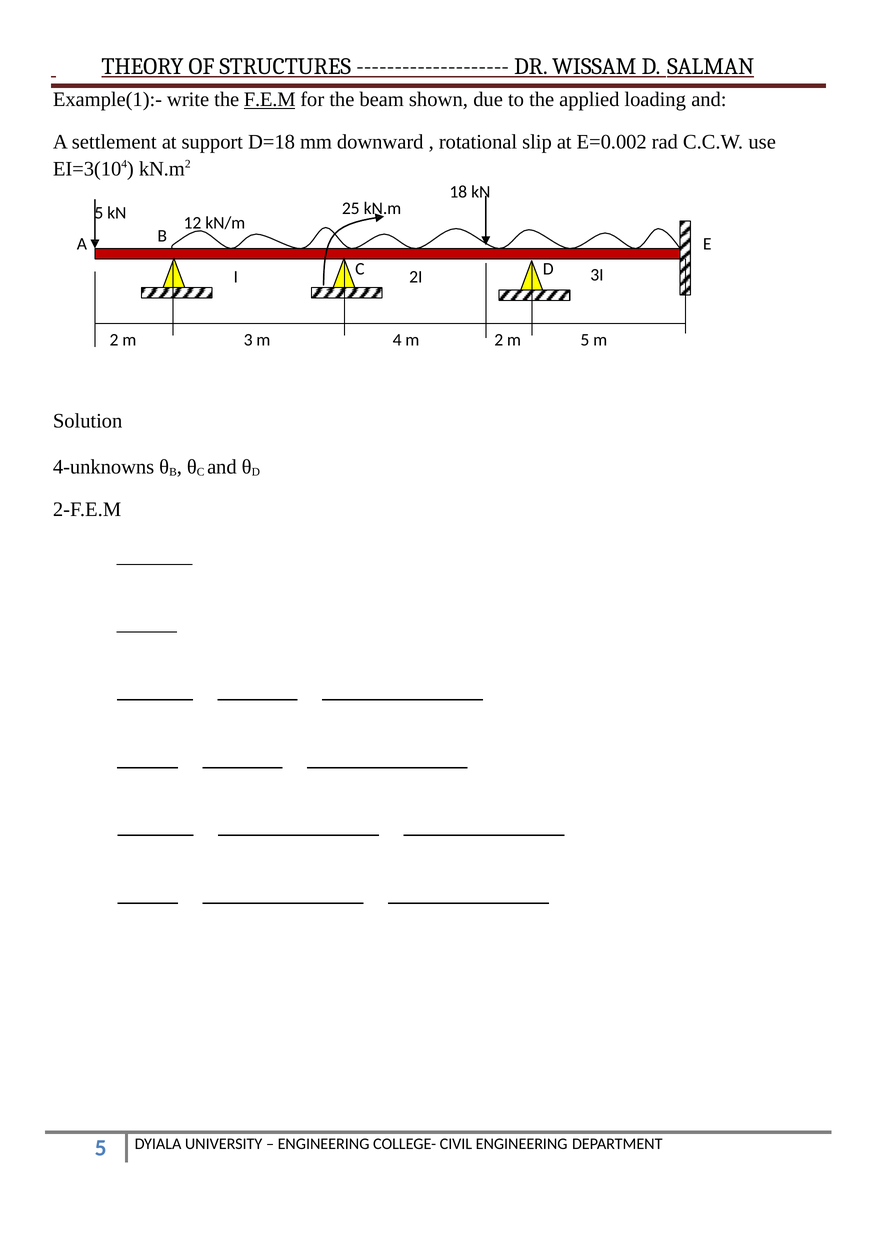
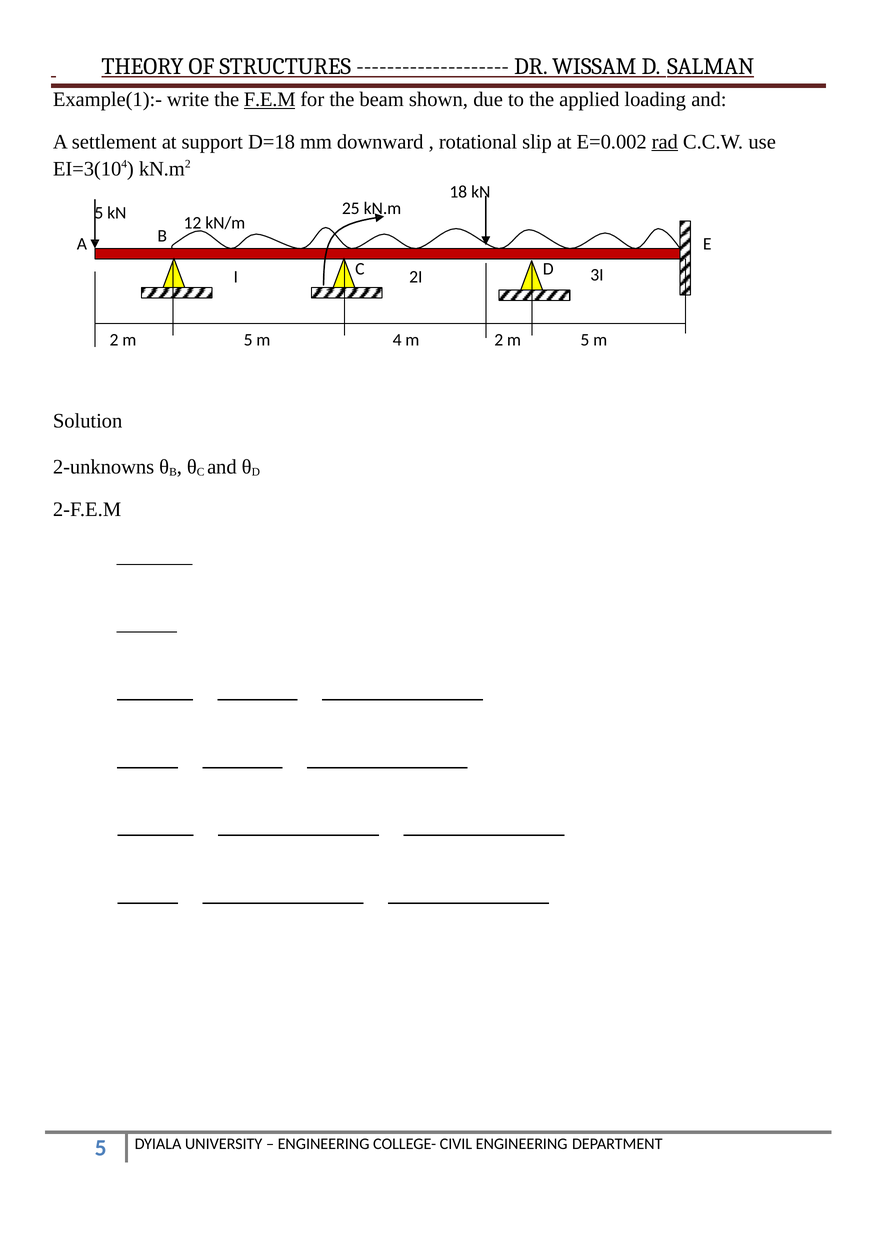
rad underline: none -> present
3 at (248, 340): 3 -> 5
4-unknowns: 4-unknowns -> 2-unknowns
